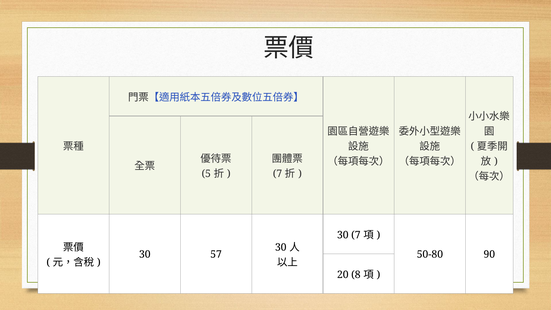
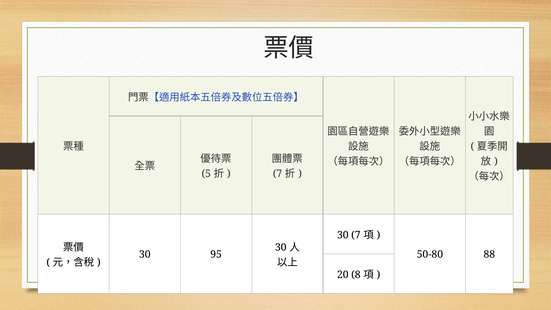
57: 57 -> 95
90: 90 -> 88
